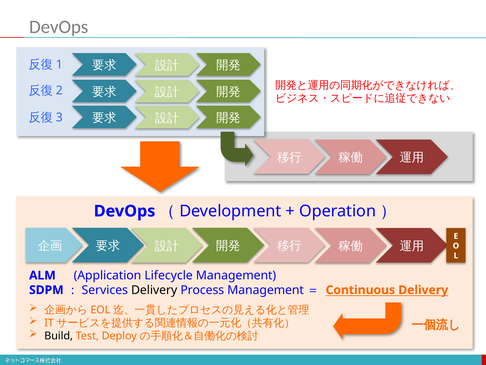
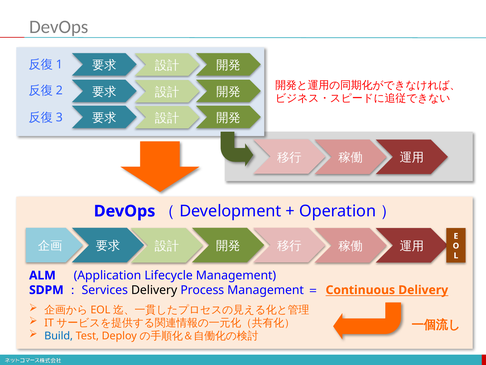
Build colour: black -> blue
